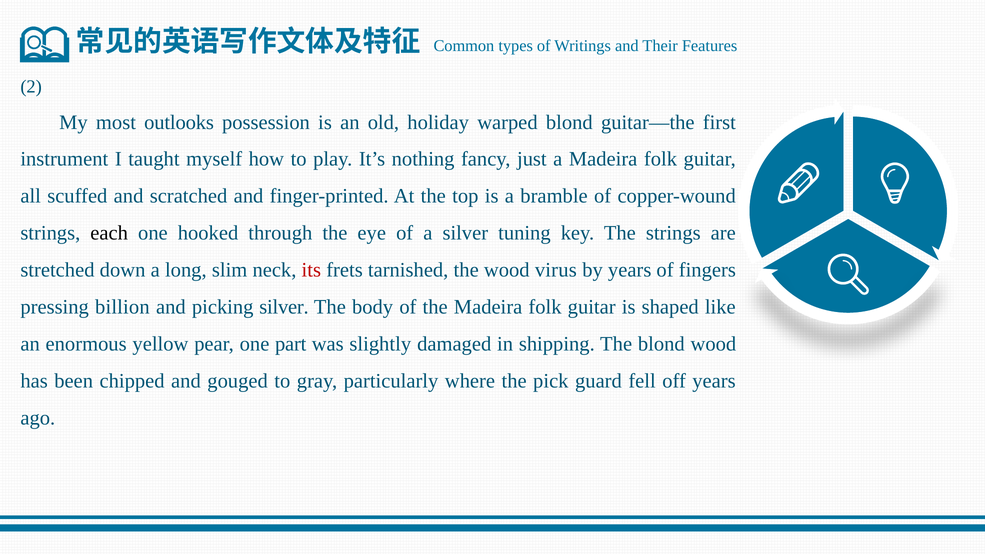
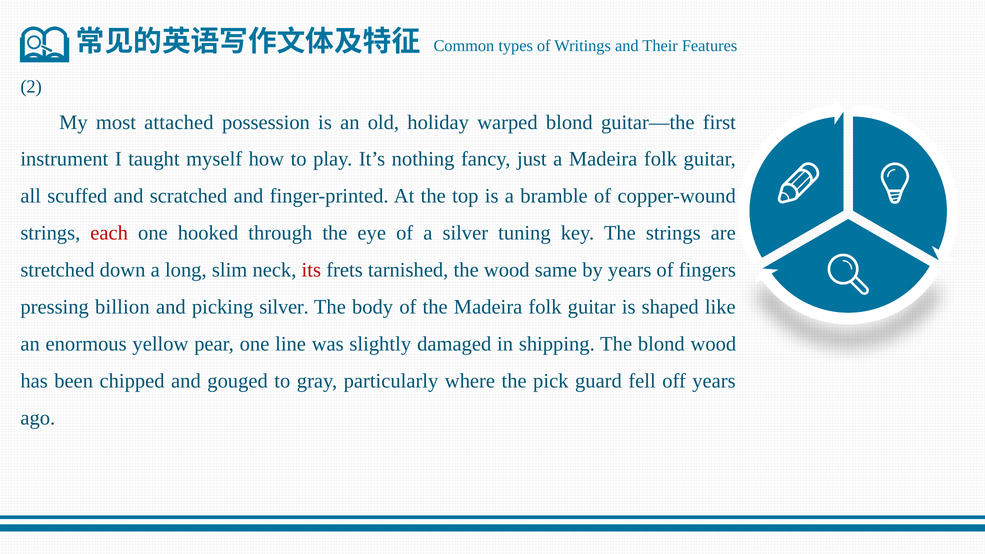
outlooks: outlooks -> attached
each colour: black -> red
virus: virus -> same
part: part -> line
